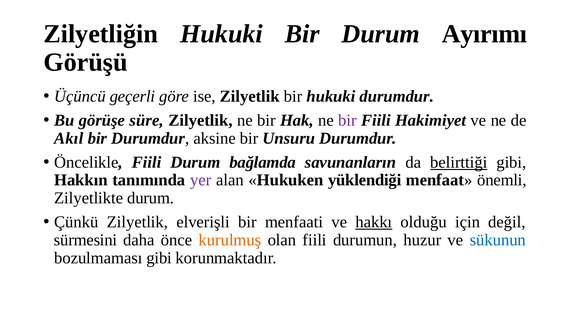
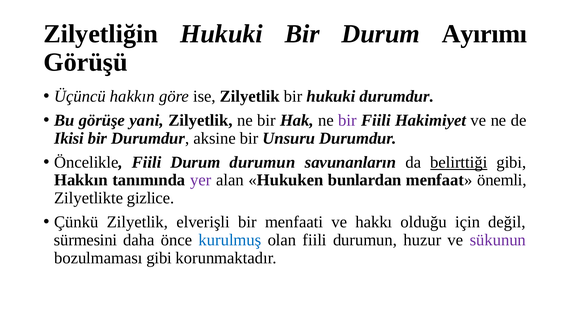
Üçüncü geçerli: geçerli -> hakkın
süre: süre -> yani
Akıl: Akıl -> Ikisi
Durum bağlamda: bağlamda -> durumun
yüklendiği: yüklendiği -> bunlardan
Zilyetlikte durum: durum -> gizlice
hakkı underline: present -> none
kurulmuş colour: orange -> blue
sükunun colour: blue -> purple
